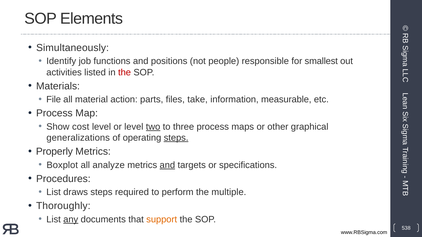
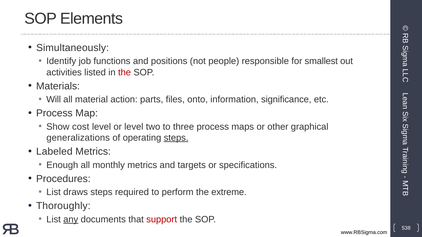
File: File -> Will
take: take -> onto
measurable: measurable -> significance
two underline: present -> none
Properly: Properly -> Labeled
Boxplot: Boxplot -> Enough
analyze: analyze -> monthly
and at (167, 165) underline: present -> none
multiple: multiple -> extreme
support colour: orange -> red
